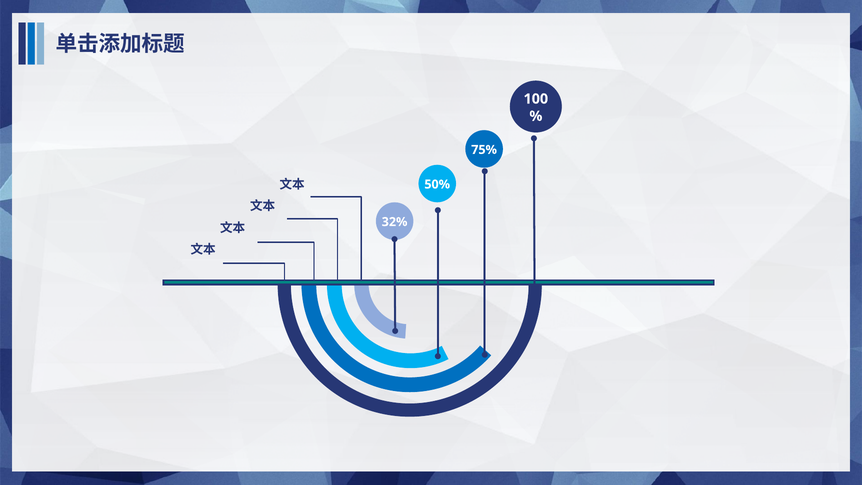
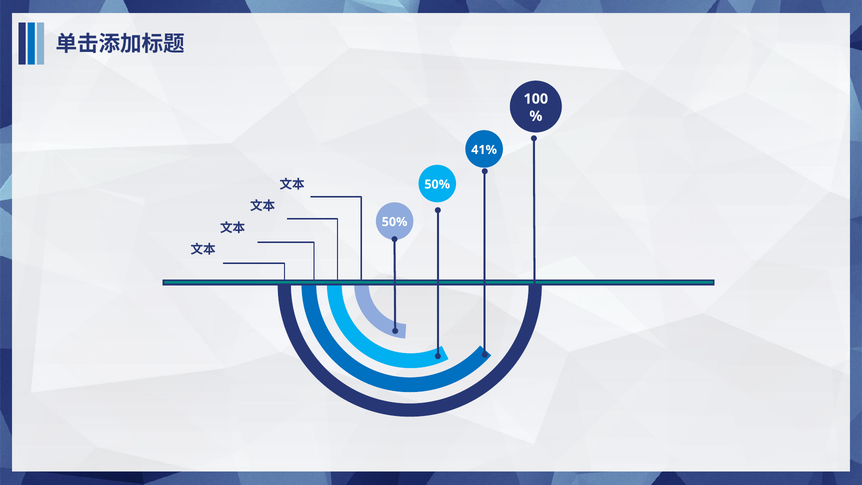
75%: 75% -> 41%
32% at (395, 222): 32% -> 50%
